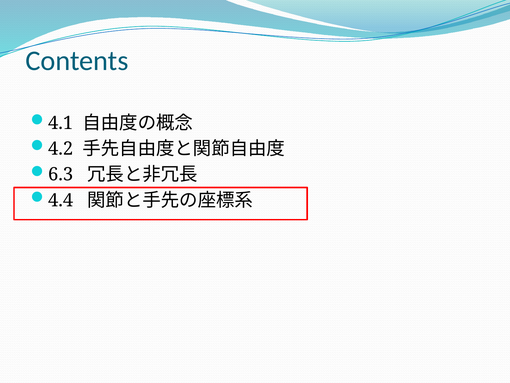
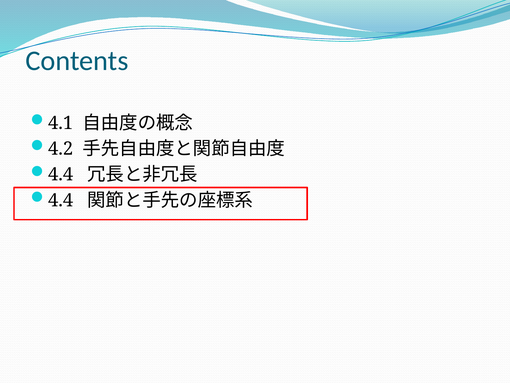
6.3 at (61, 174): 6.3 -> 4.4
